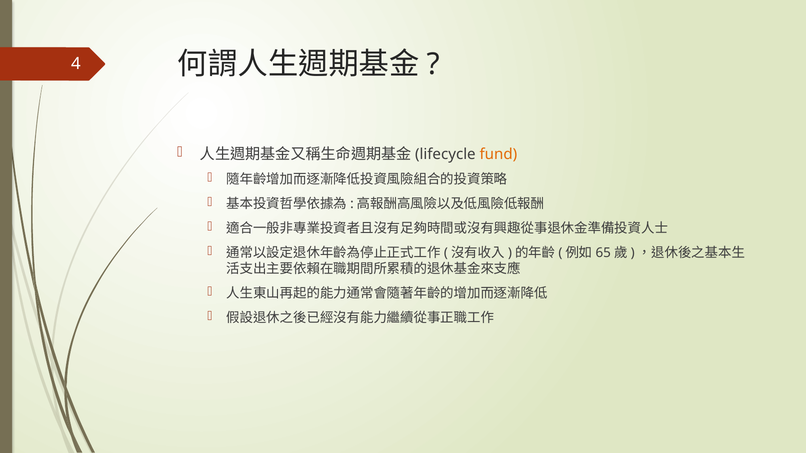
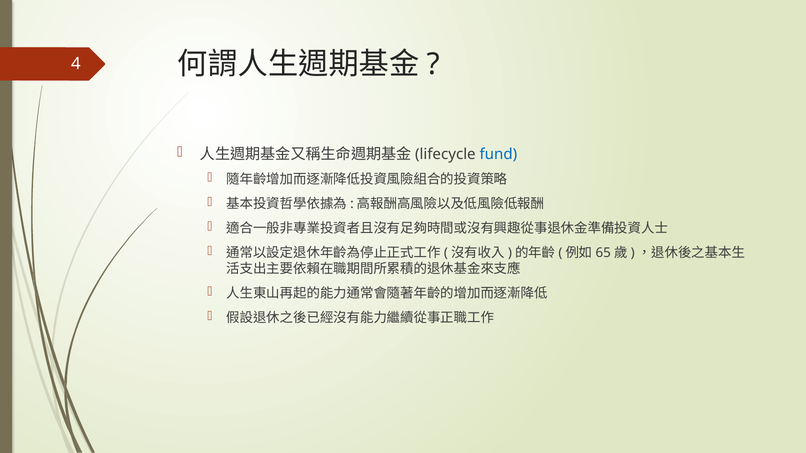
fund colour: orange -> blue
